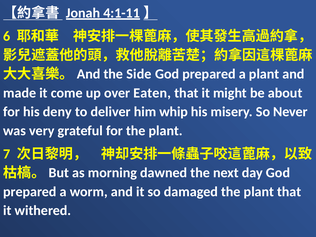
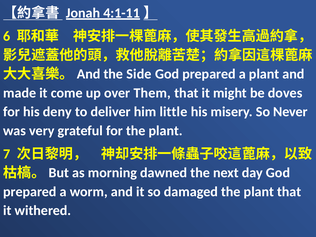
Eaten: Eaten -> Them
about: about -> doves
whip: whip -> little
